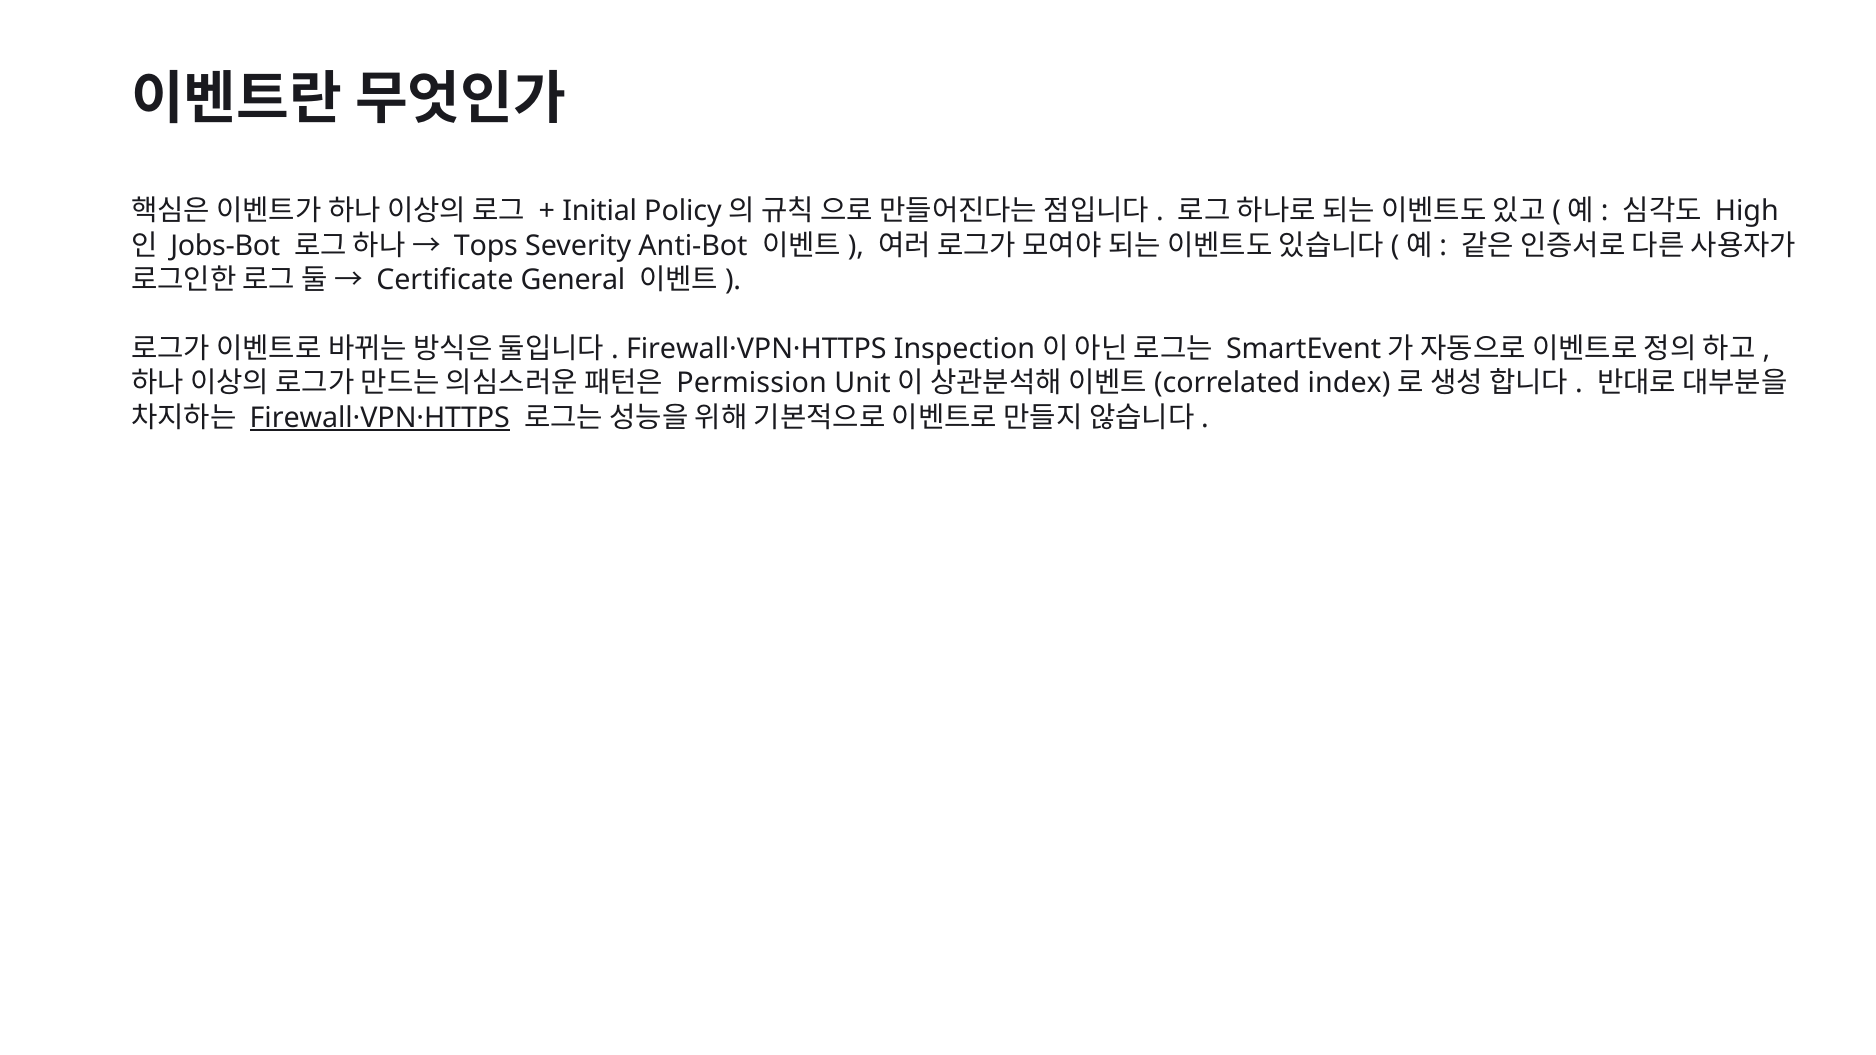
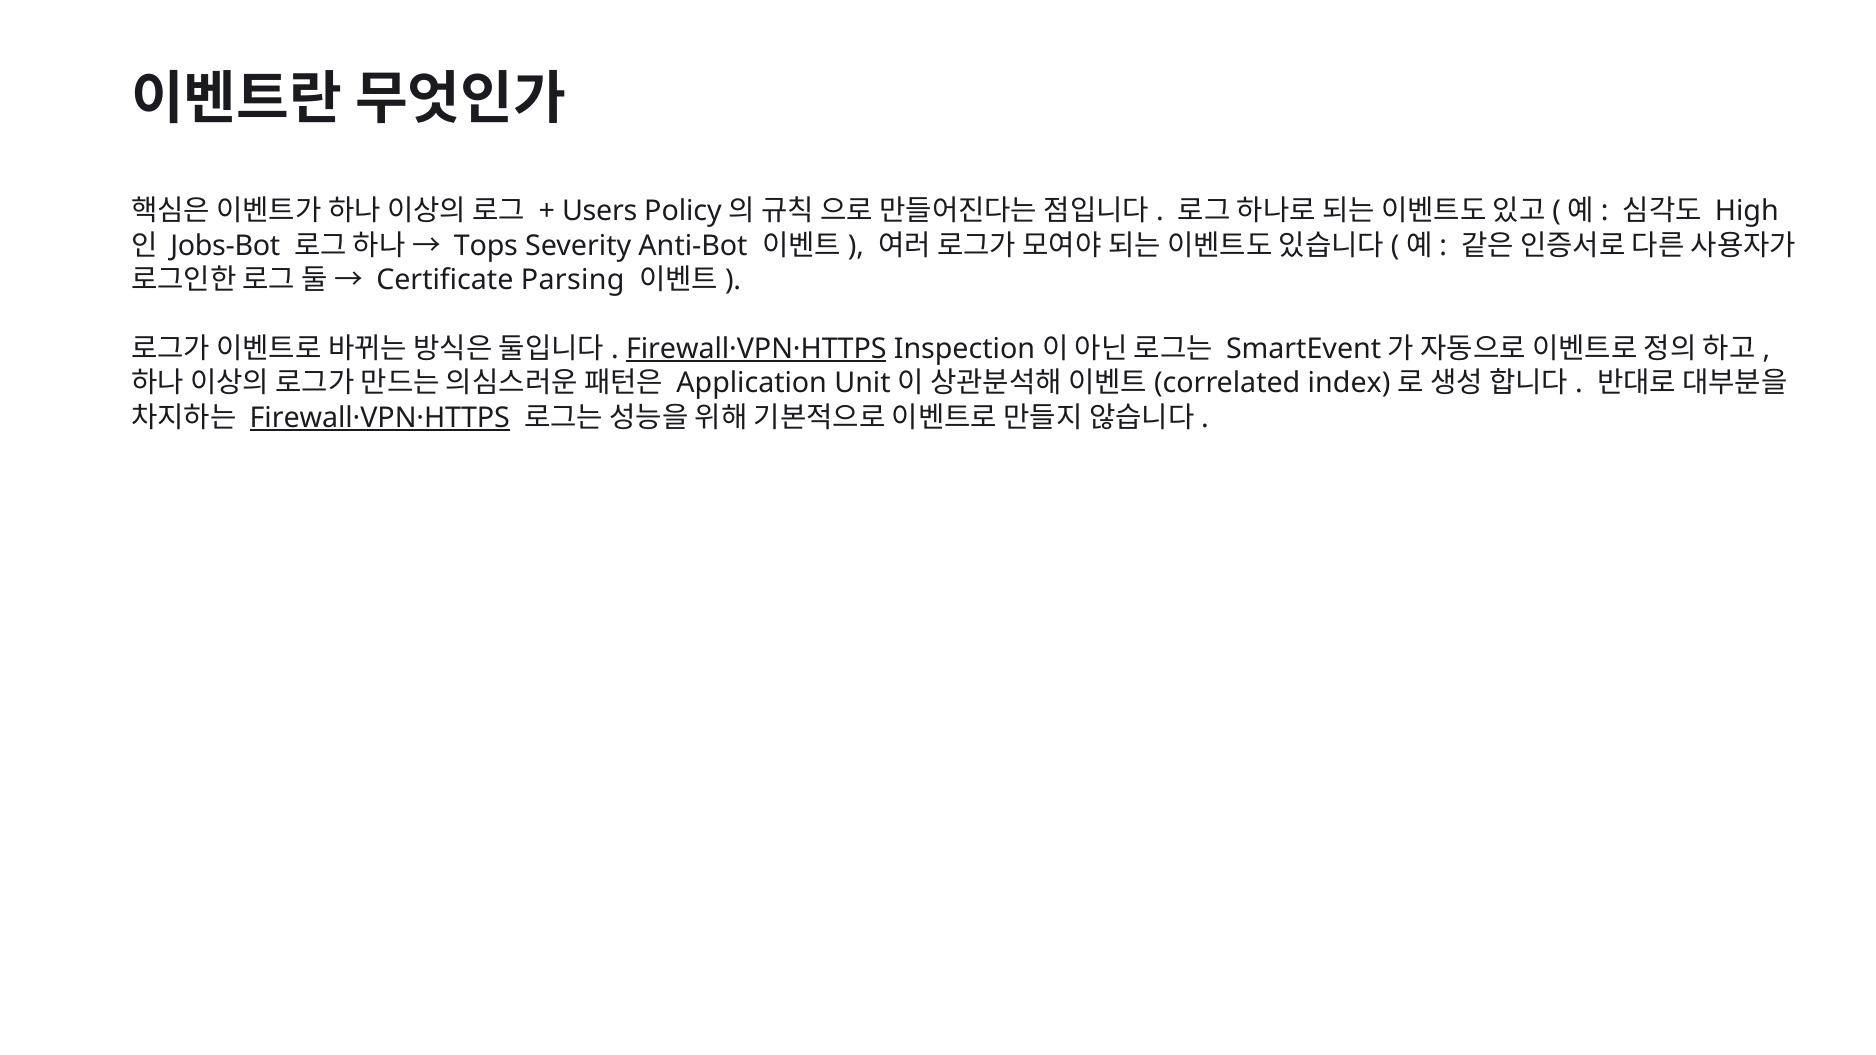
Initial: Initial -> Users
General: General -> Parsing
Firewall·VPN·HTTPS at (756, 349) underline: none -> present
Permission: Permission -> Application
